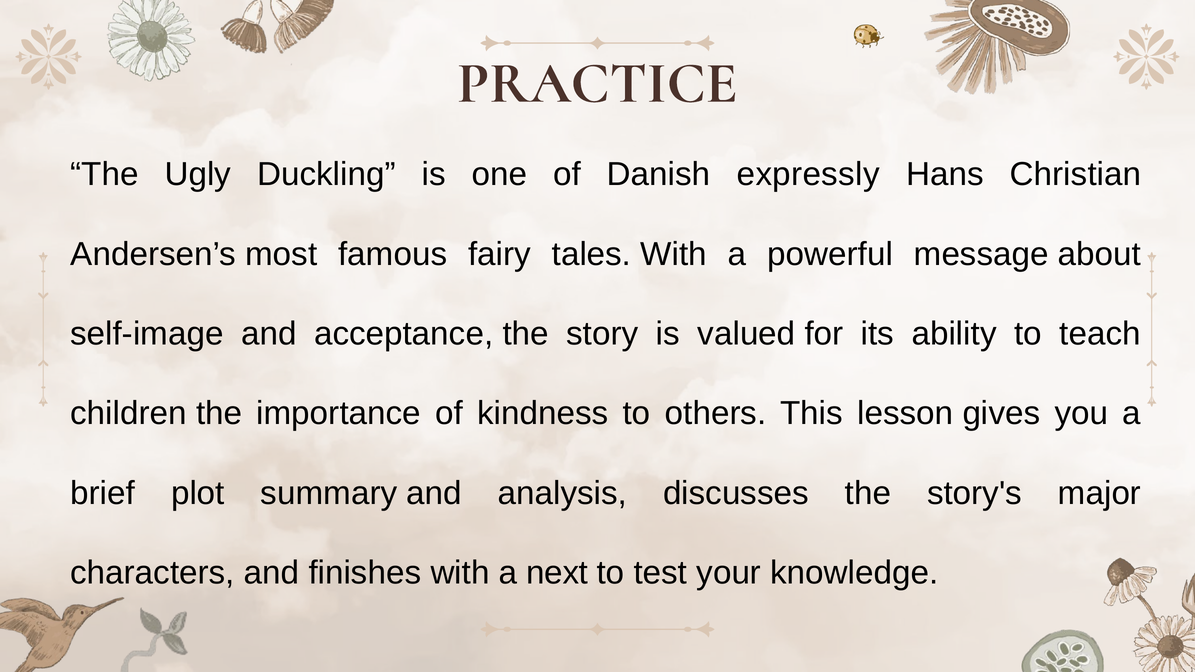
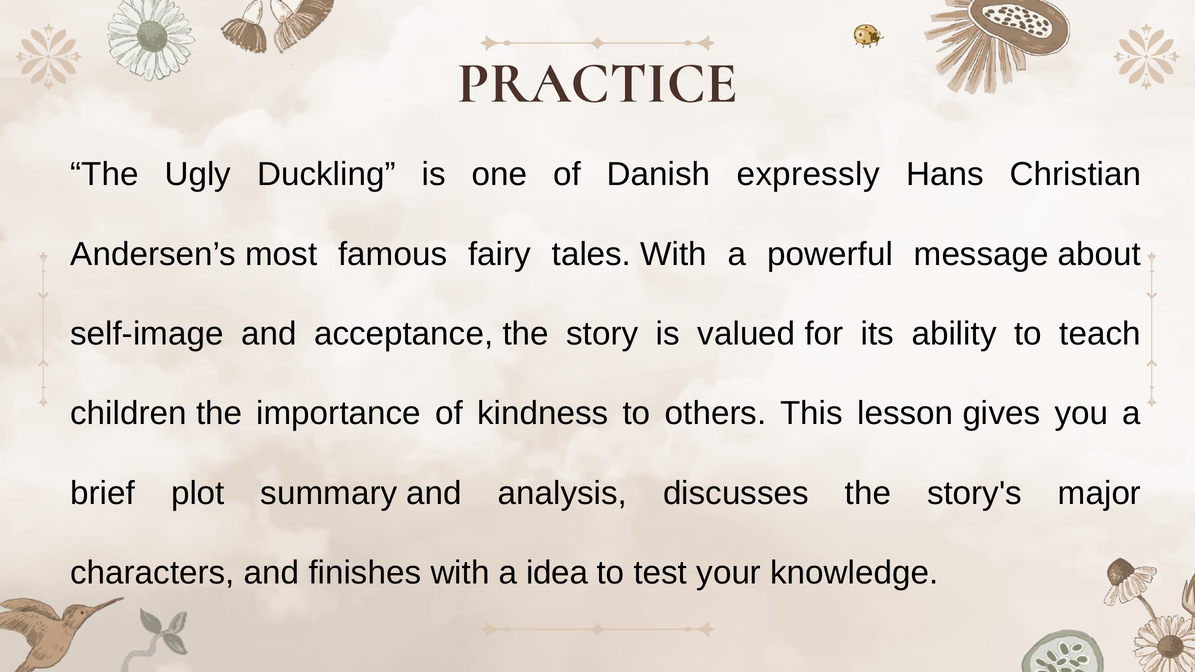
next: next -> idea
